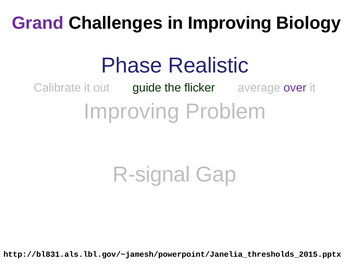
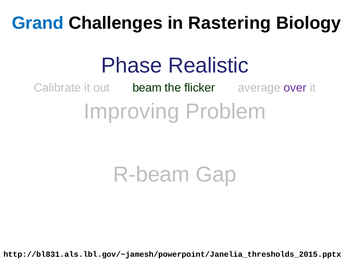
Grand colour: purple -> blue
in Improving: Improving -> Rastering
guide: guide -> beam
R-signal: R-signal -> R-beam
